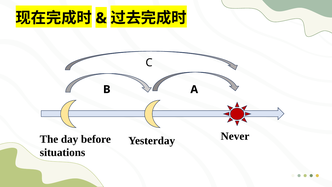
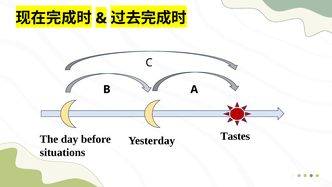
Never: Never -> Tastes
